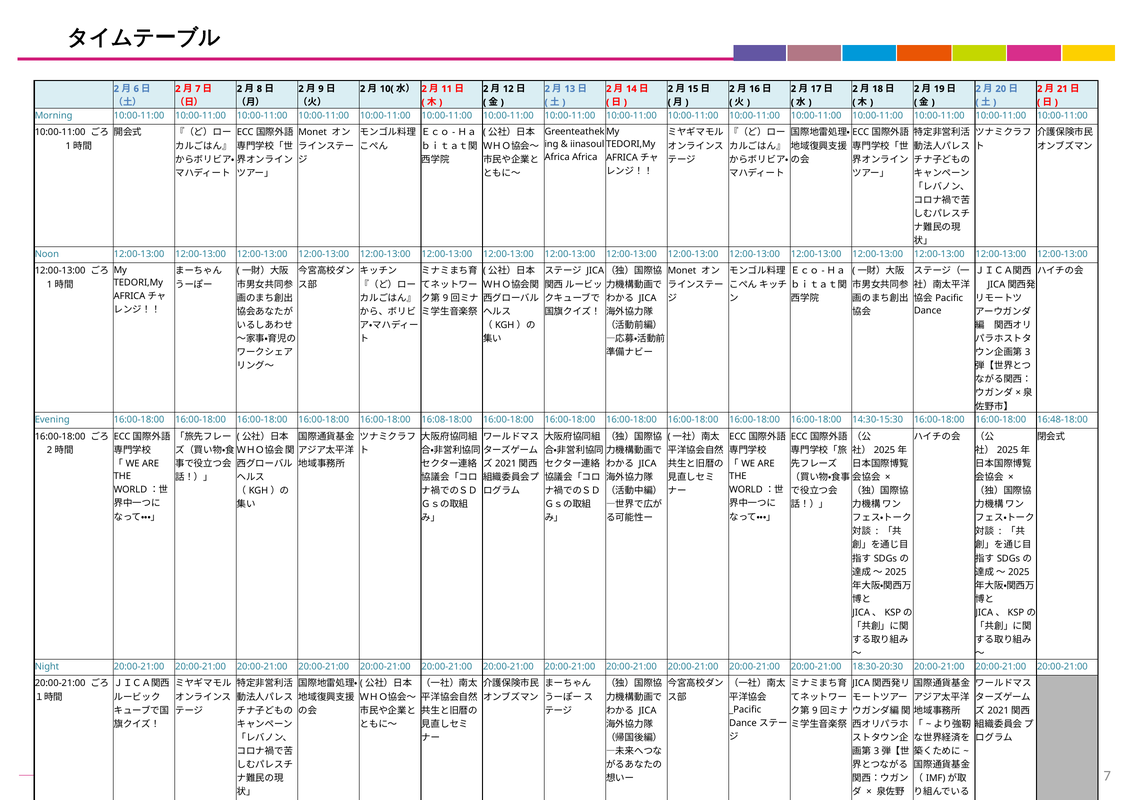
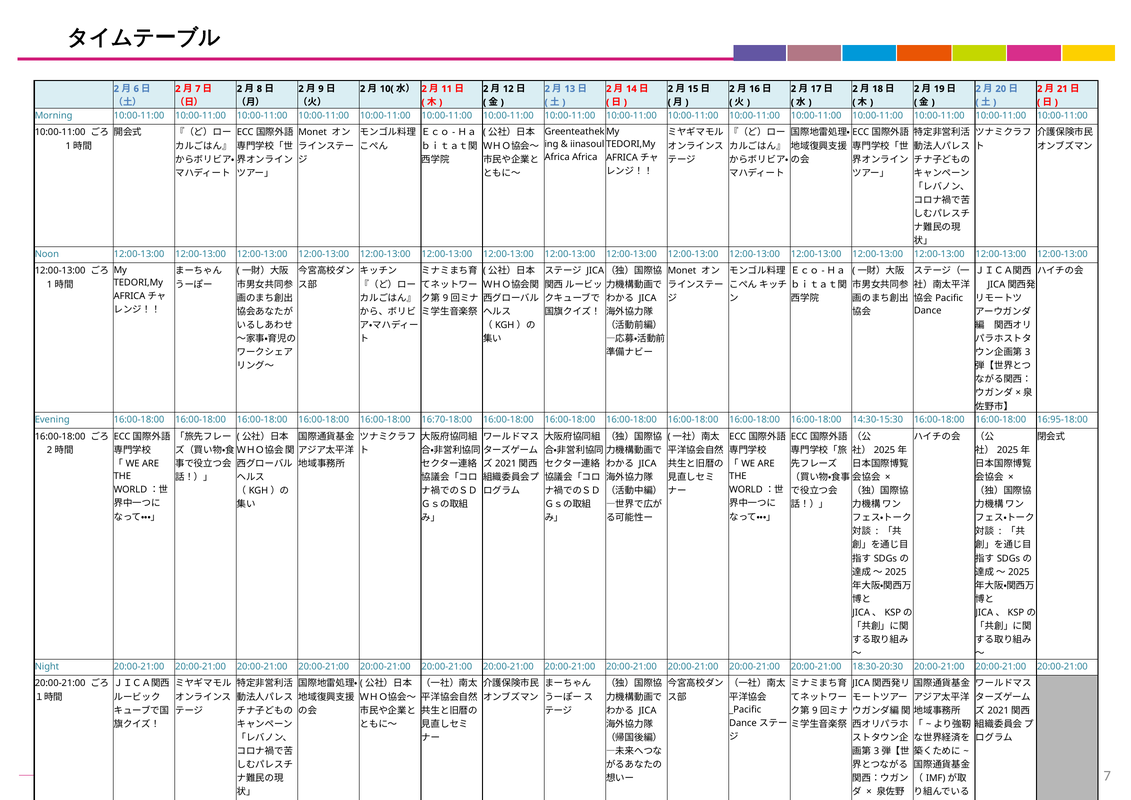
16:08-18:00: 16:08-18:00 -> 16:70-18:00
16:48-18:00: 16:48-18:00 -> 16:95-18:00
